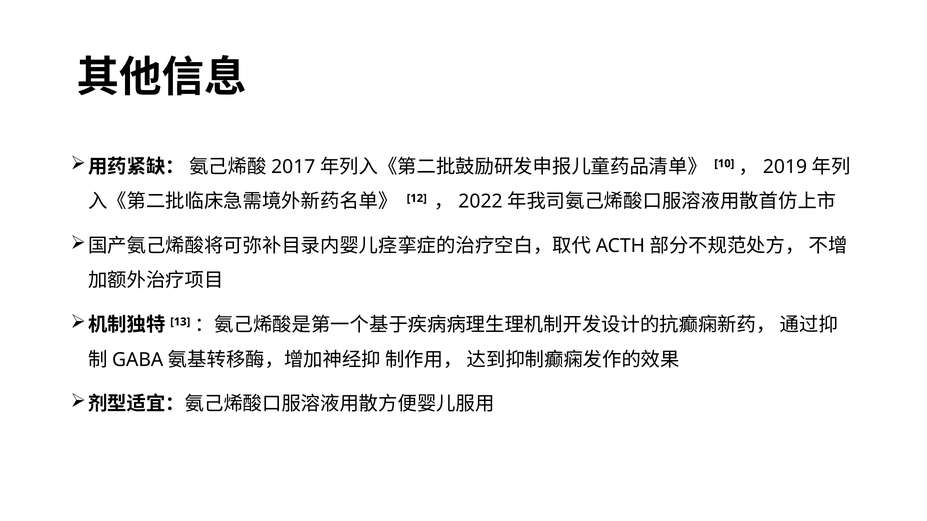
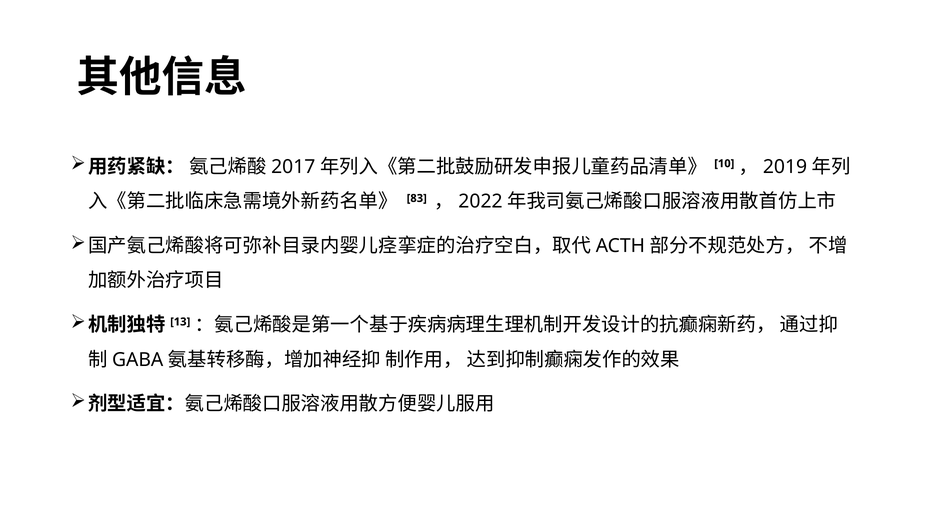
12: 12 -> 83
